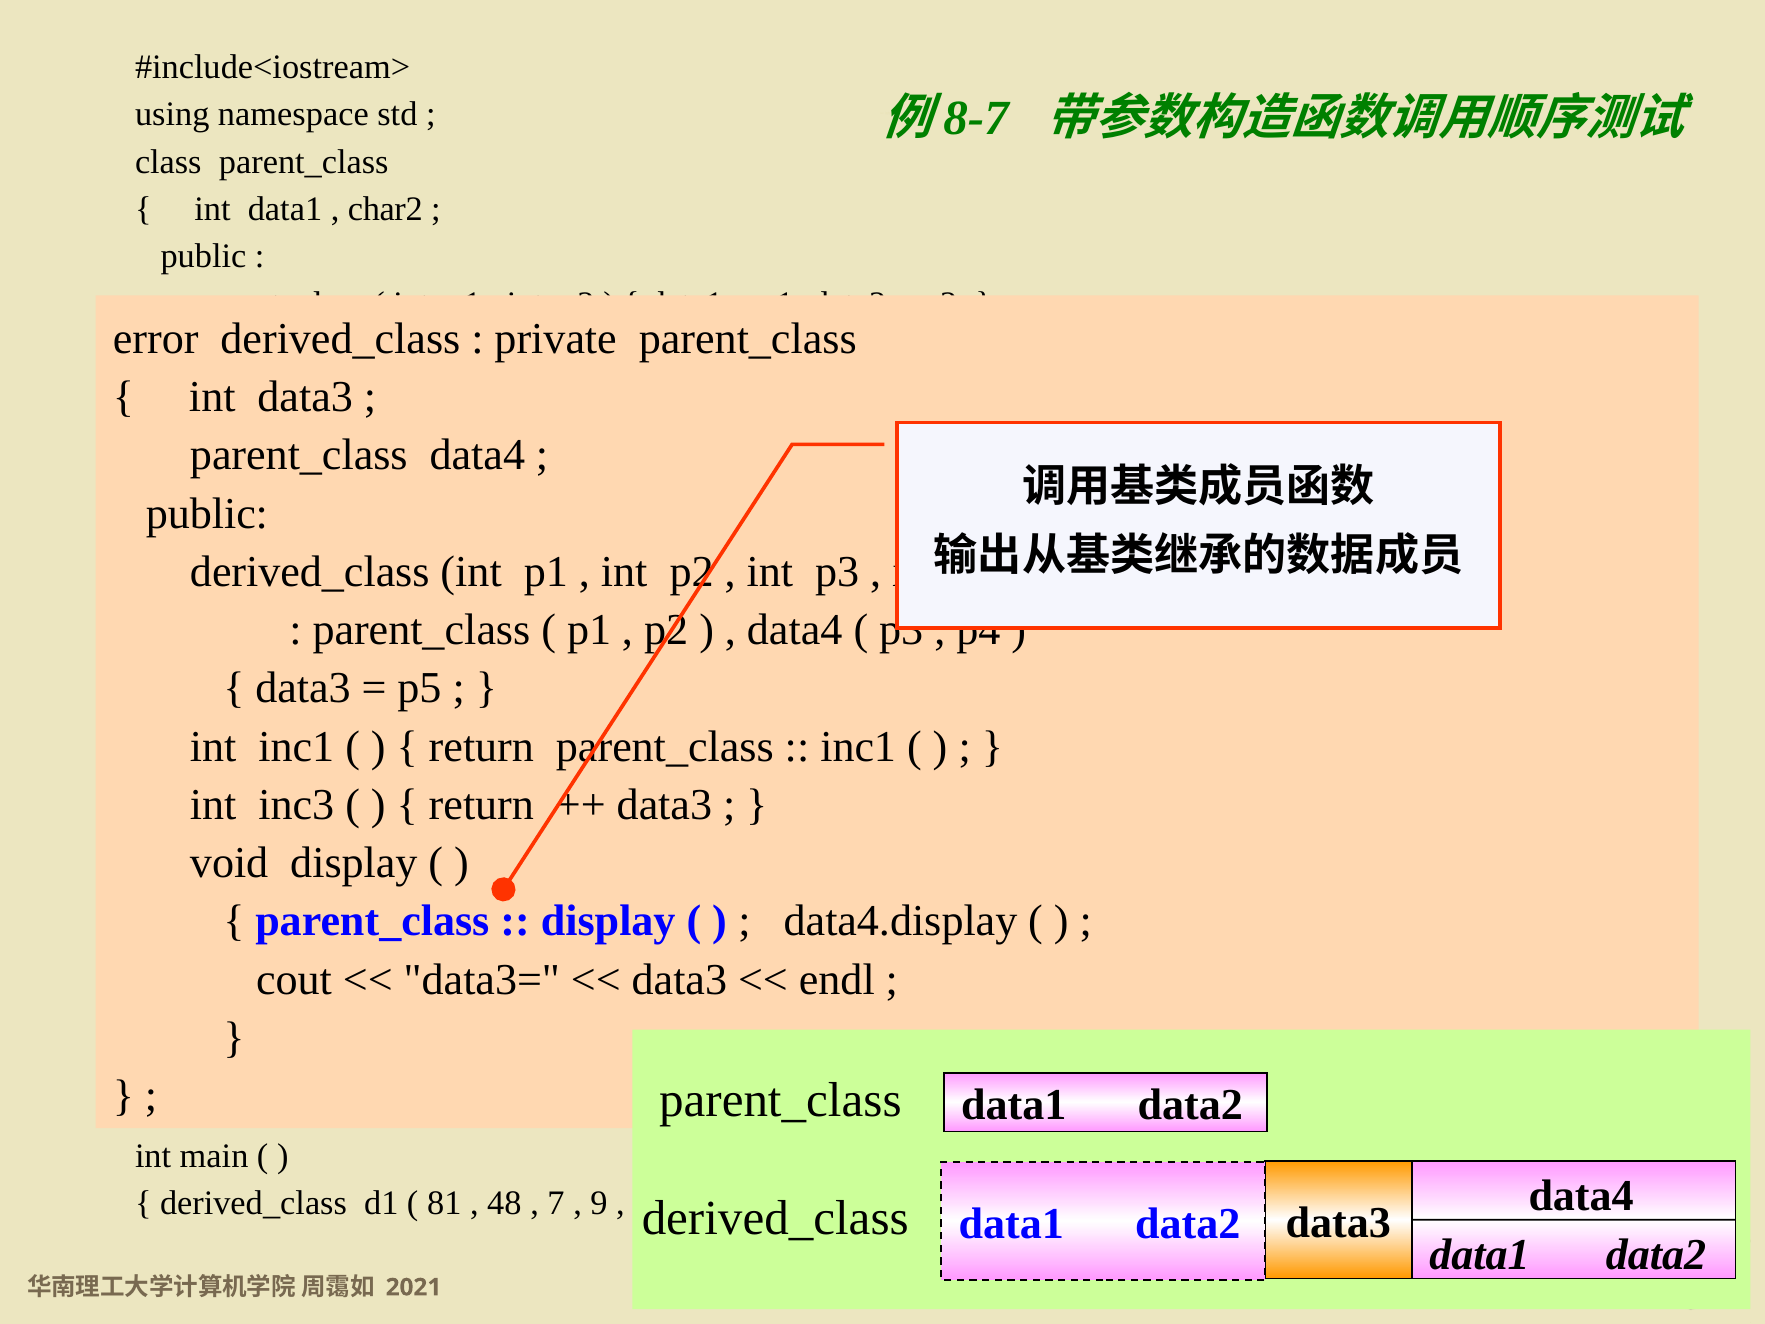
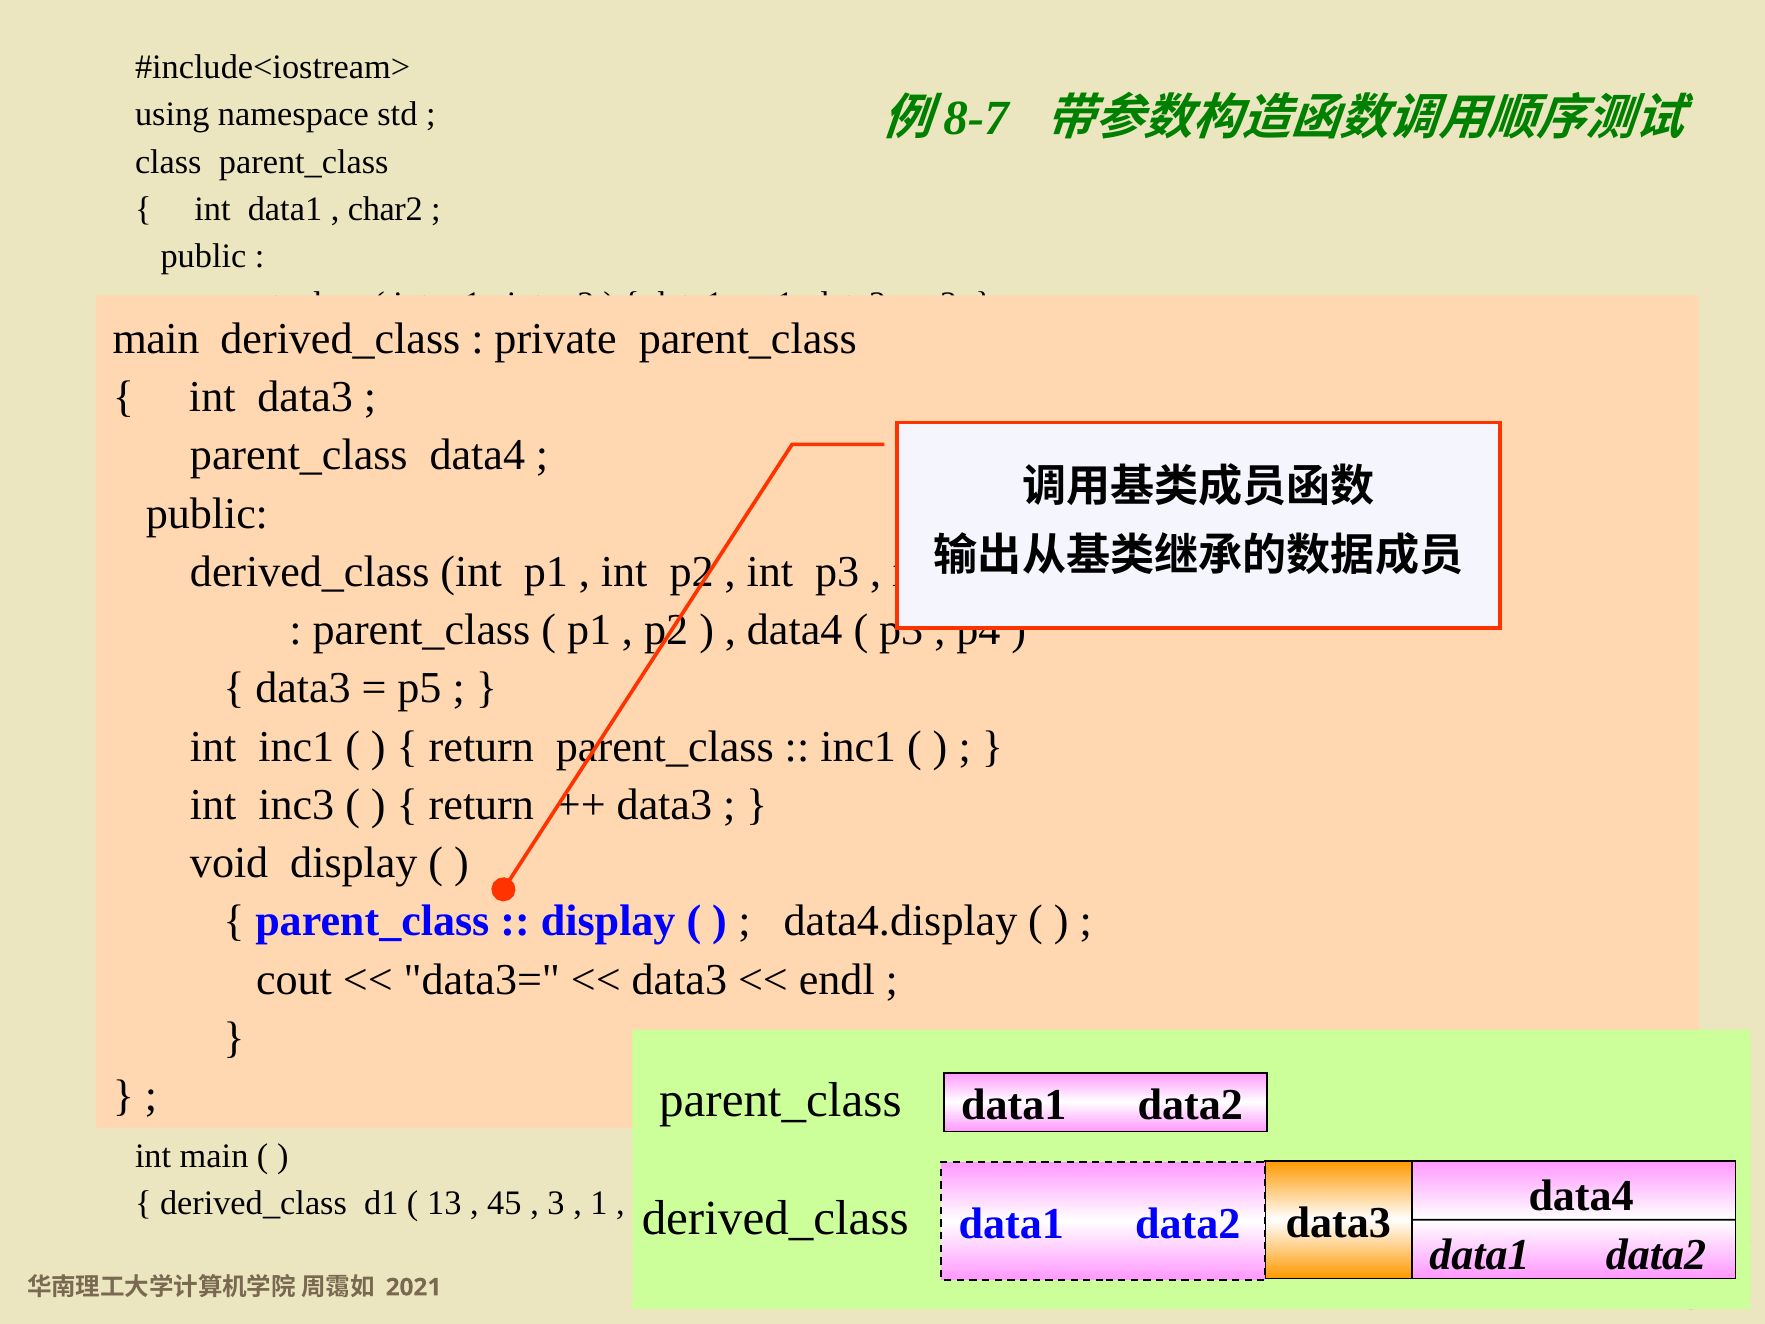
error at (156, 339): error -> main
81: 81 -> 13
48: 48 -> 45
7: 7 -> 3
9: 9 -> 1
